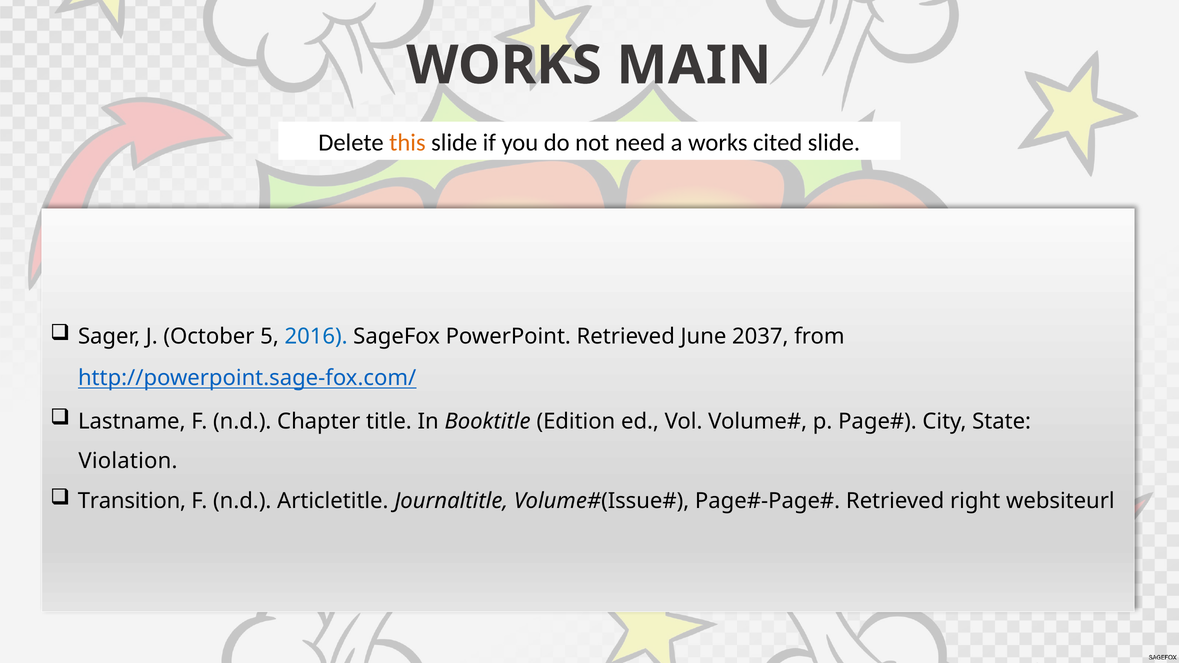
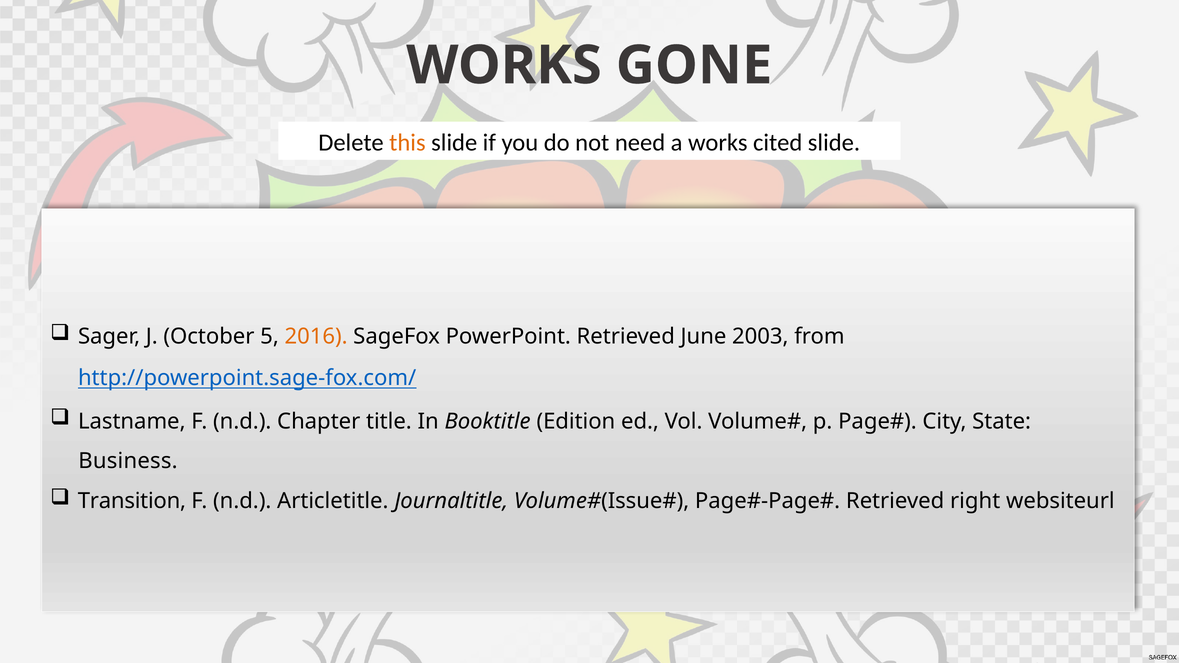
MAIN: MAIN -> GONE
2016 colour: blue -> orange
2037: 2037 -> 2003
Violation: Violation -> Business
